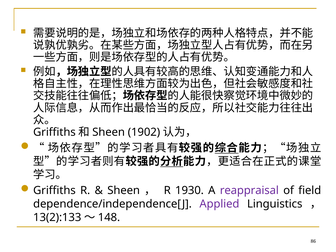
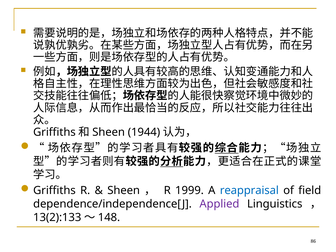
1902: 1902 -> 1944
1930: 1930 -> 1999
reappraisal colour: purple -> blue
